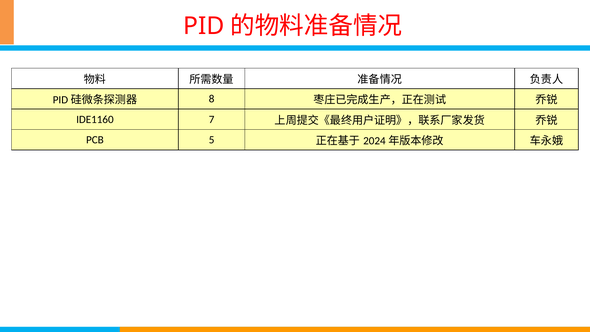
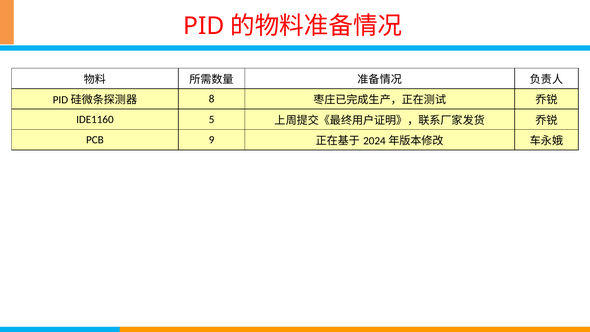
7: 7 -> 5
5: 5 -> 9
